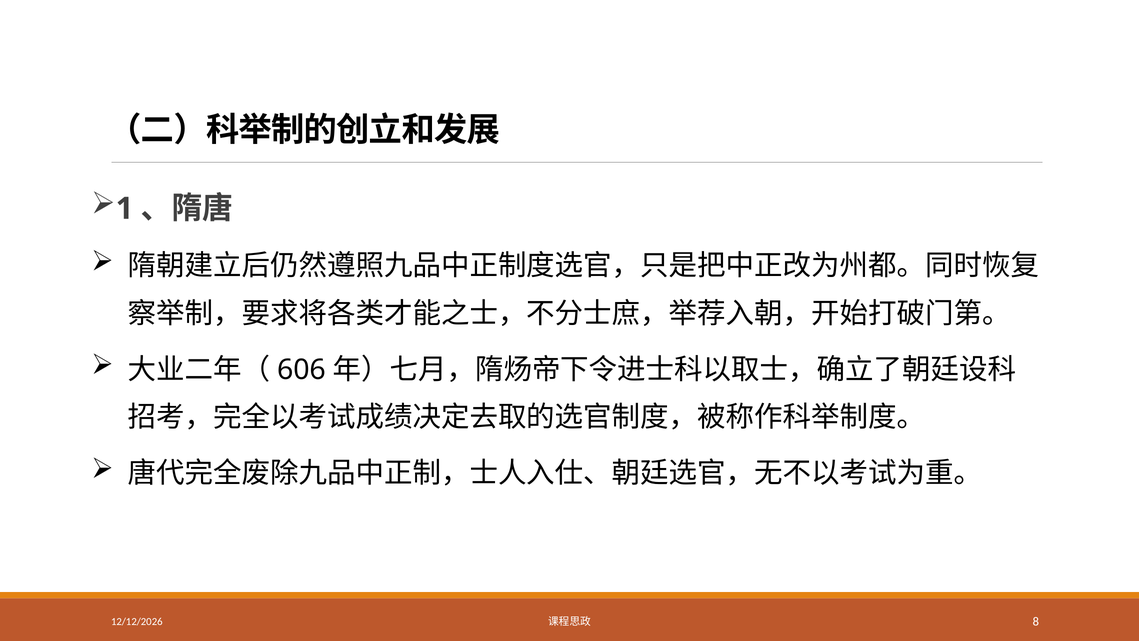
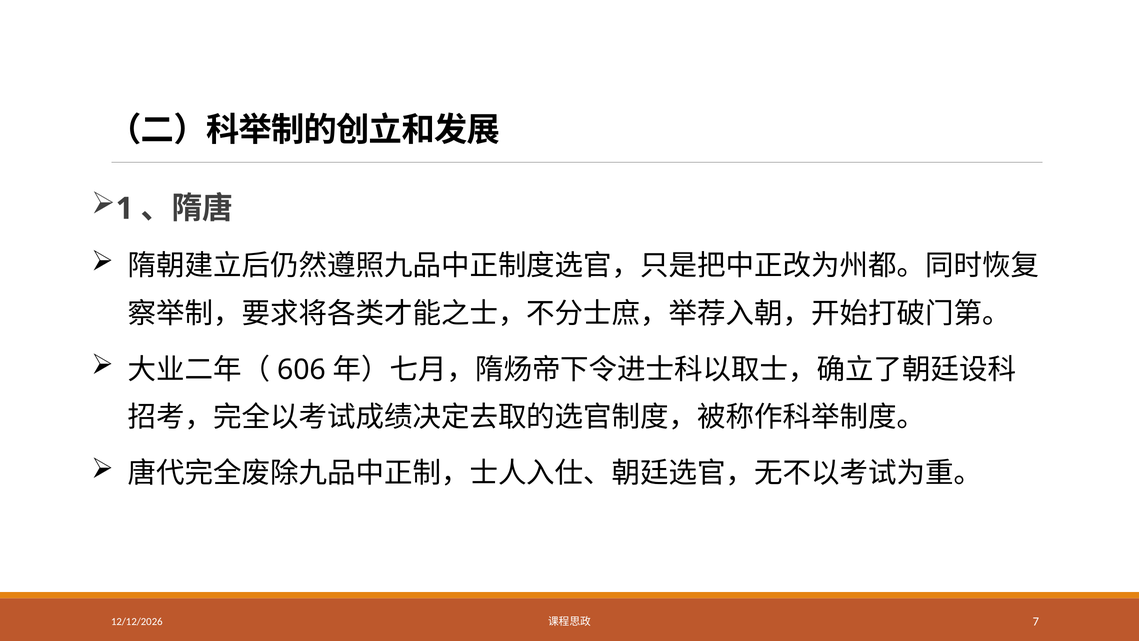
8: 8 -> 7
